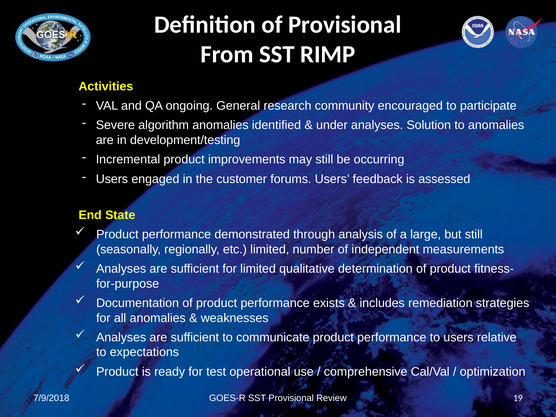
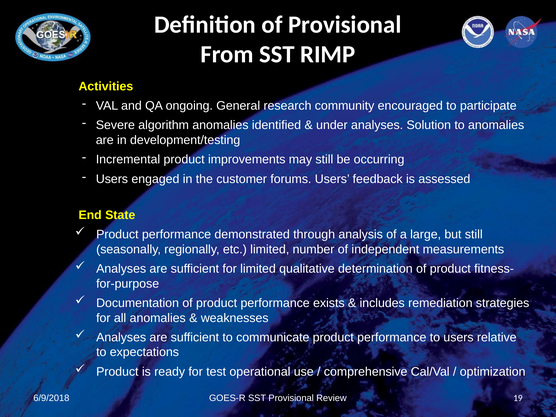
7/9/2018: 7/9/2018 -> 6/9/2018
